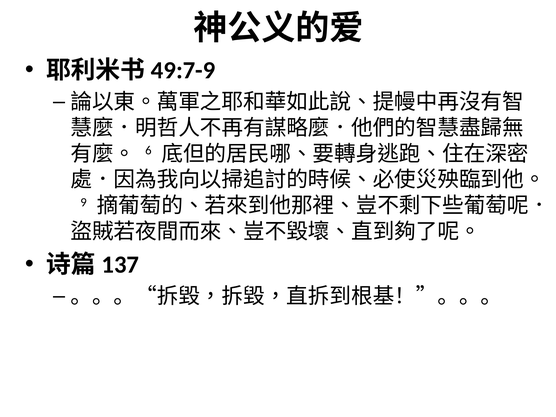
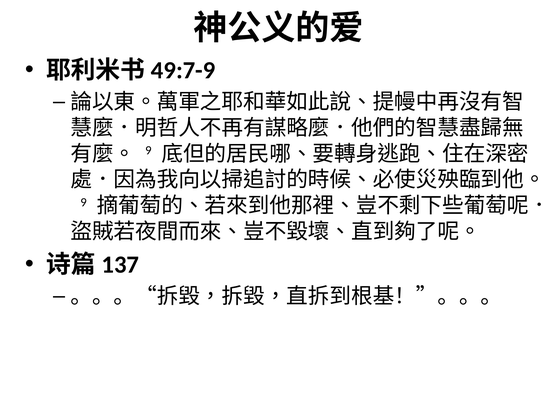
6 at (148, 150): 6 -> 9
